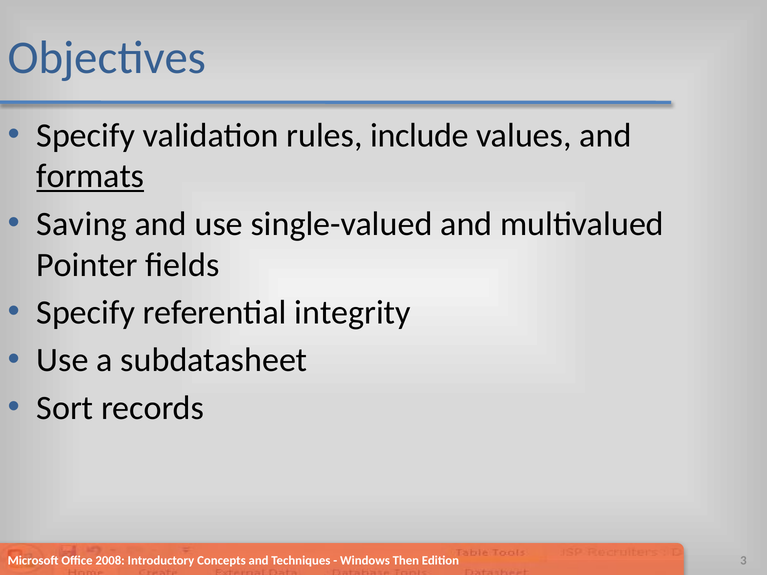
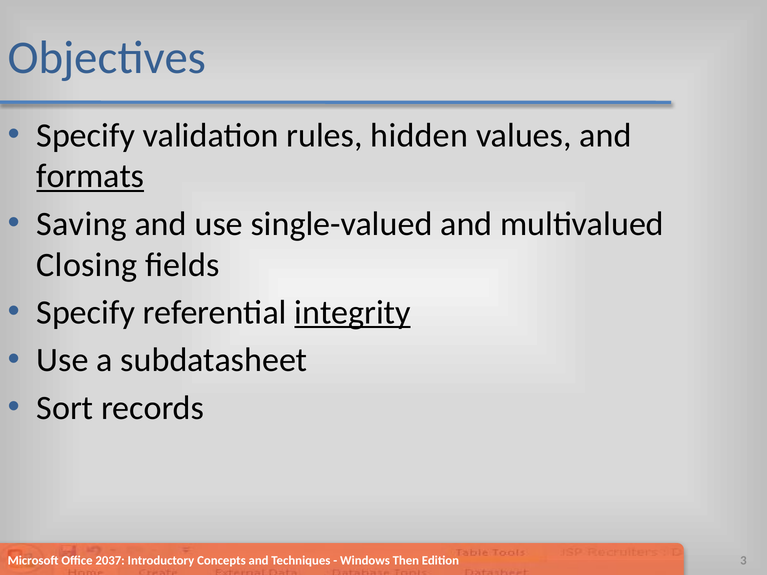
include: include -> hidden
Pointer: Pointer -> Closing
integrity underline: none -> present
2008: 2008 -> 2037
